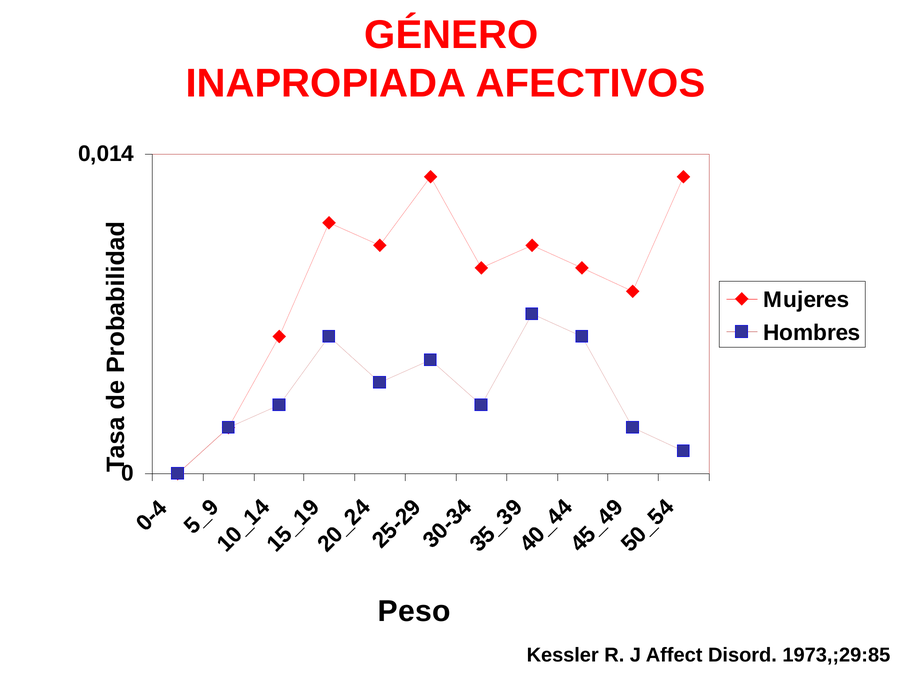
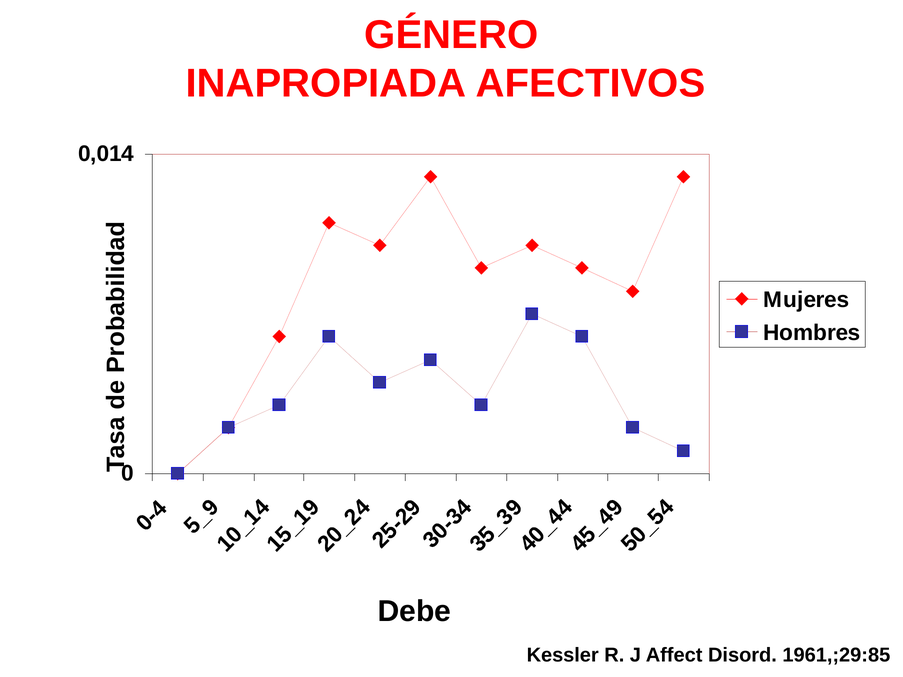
Peso: Peso -> Debe
1973,;29:85: 1973,;29:85 -> 1961,;29:85
